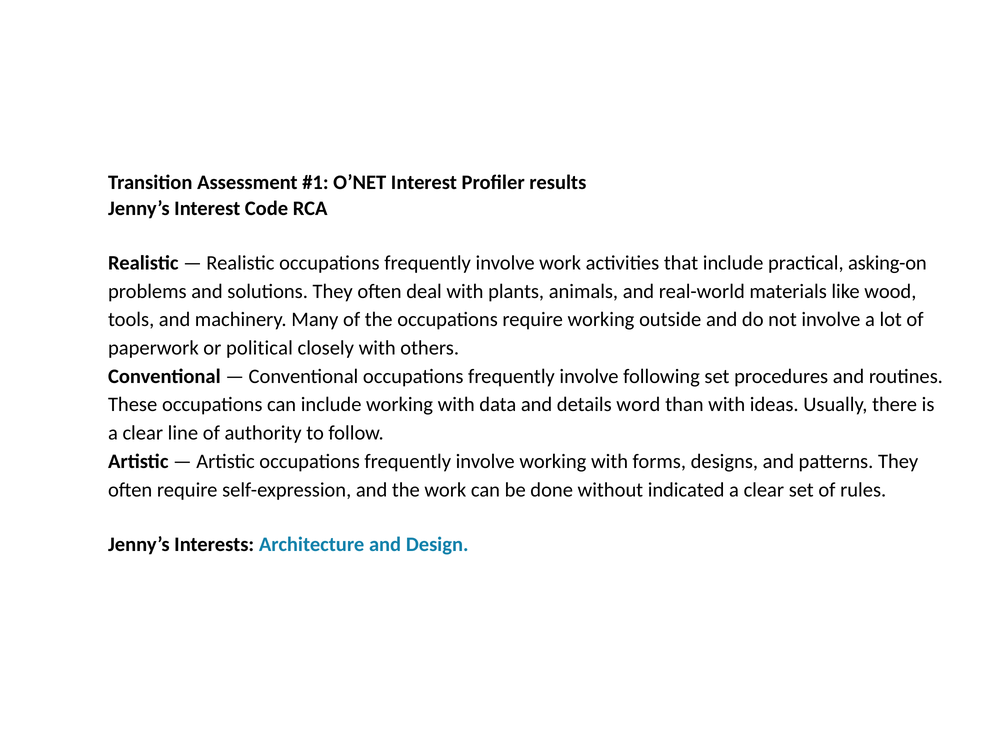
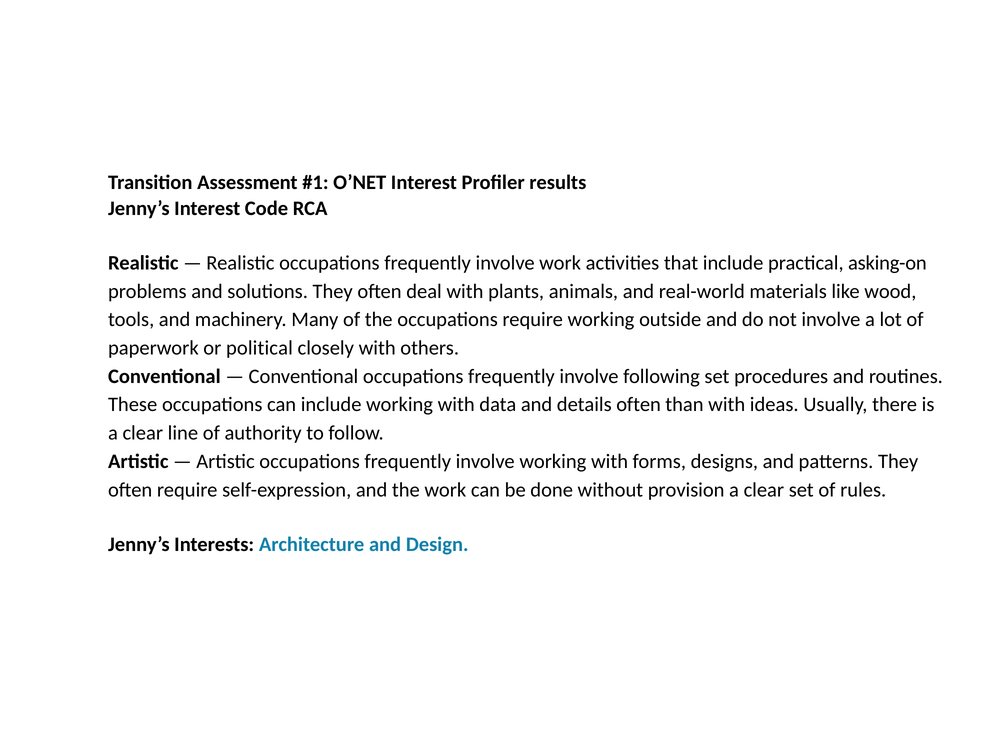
details word: word -> often
indicated: indicated -> provision
